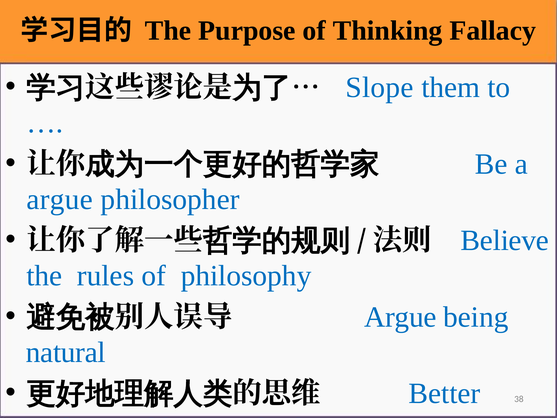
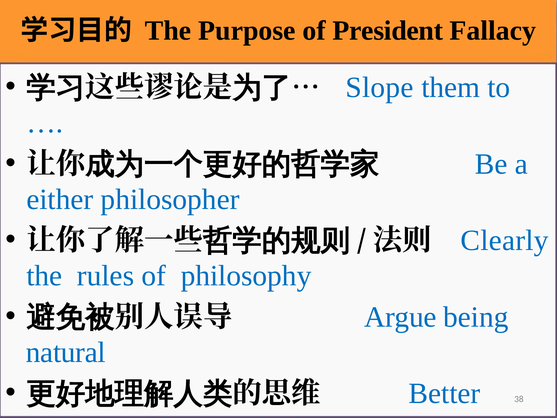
of Thinking: Thinking -> President
argue at (60, 199): argue -> either
Believe: Believe -> Clearly
